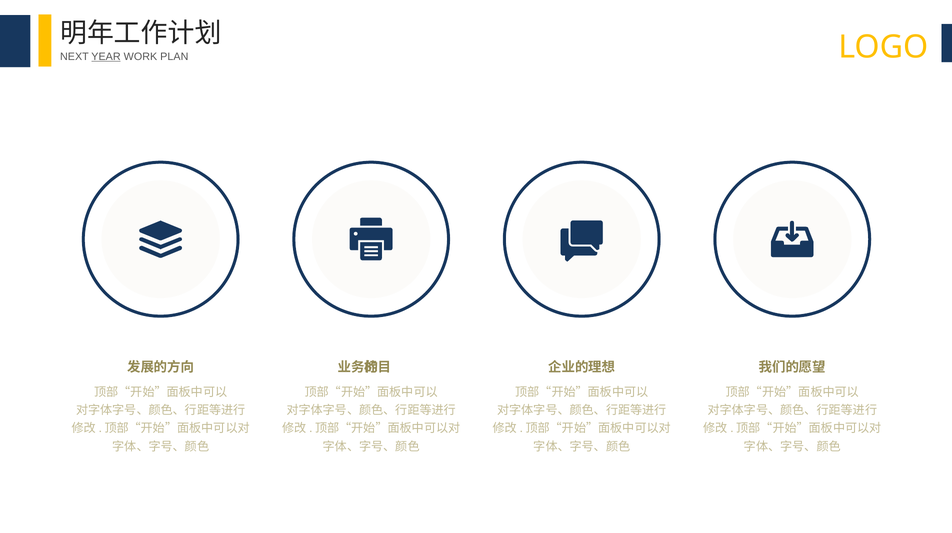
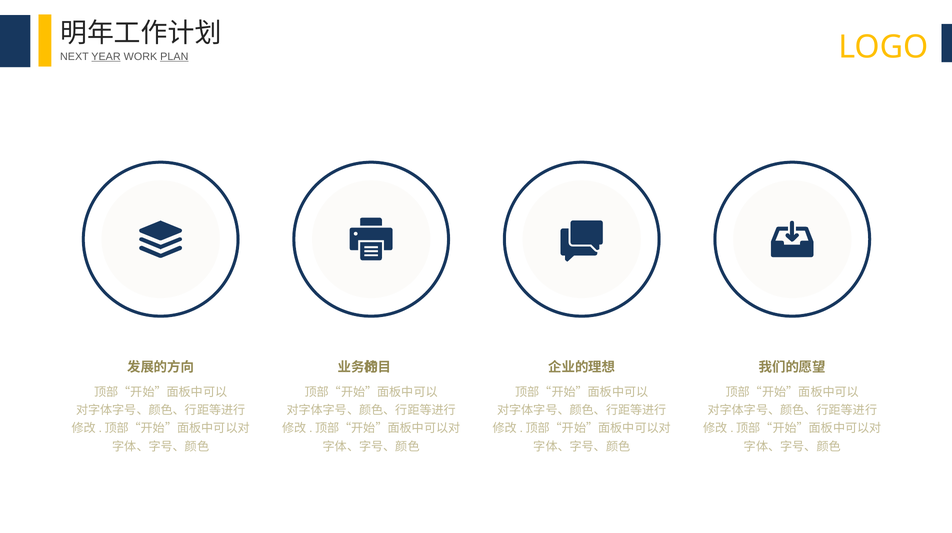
PLAN underline: none -> present
